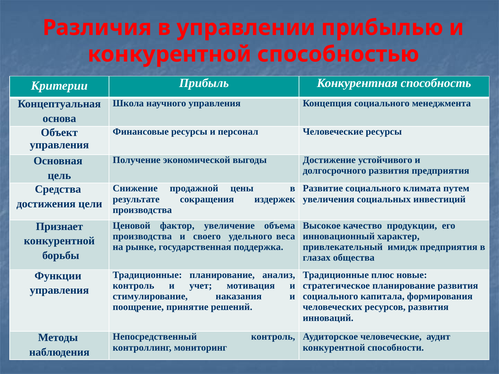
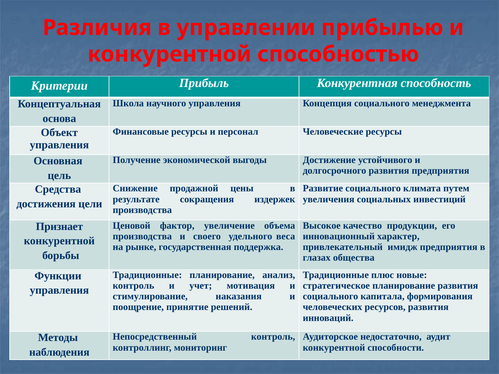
Аудиторское человеческие: человеческие -> недостаточно
